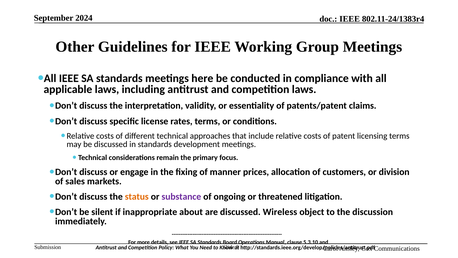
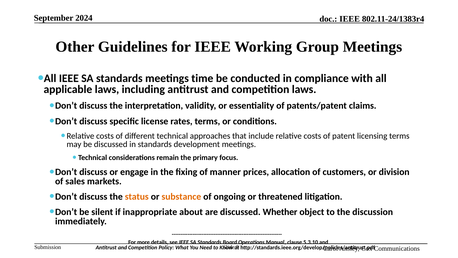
here: here -> time
substance colour: purple -> orange
Wireless: Wireless -> Whether
